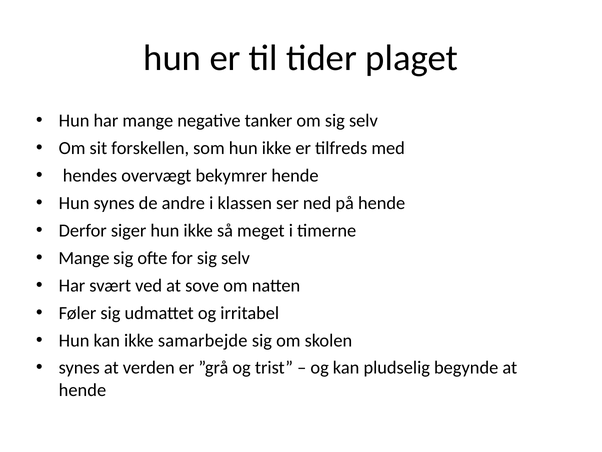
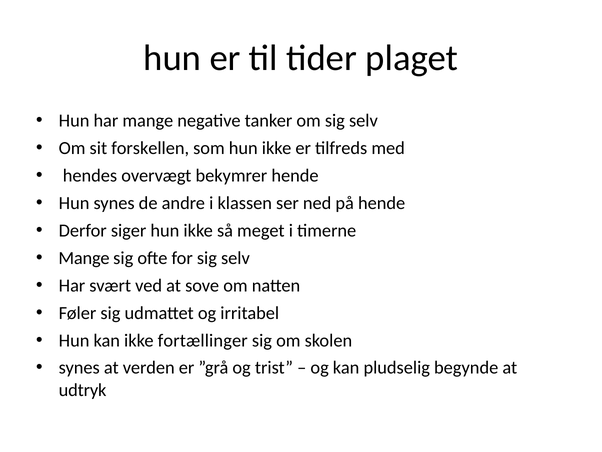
samarbejde: samarbejde -> fortællinger
hende at (82, 390): hende -> udtryk
